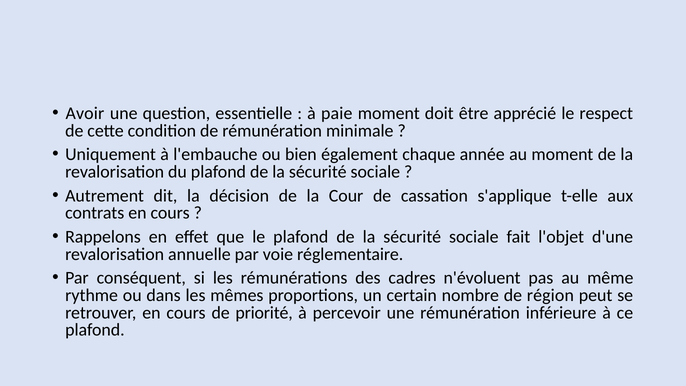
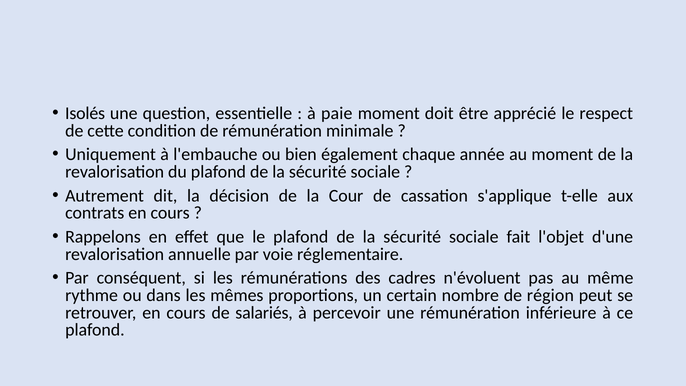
Avoir: Avoir -> Isolés
priorité: priorité -> salariés
